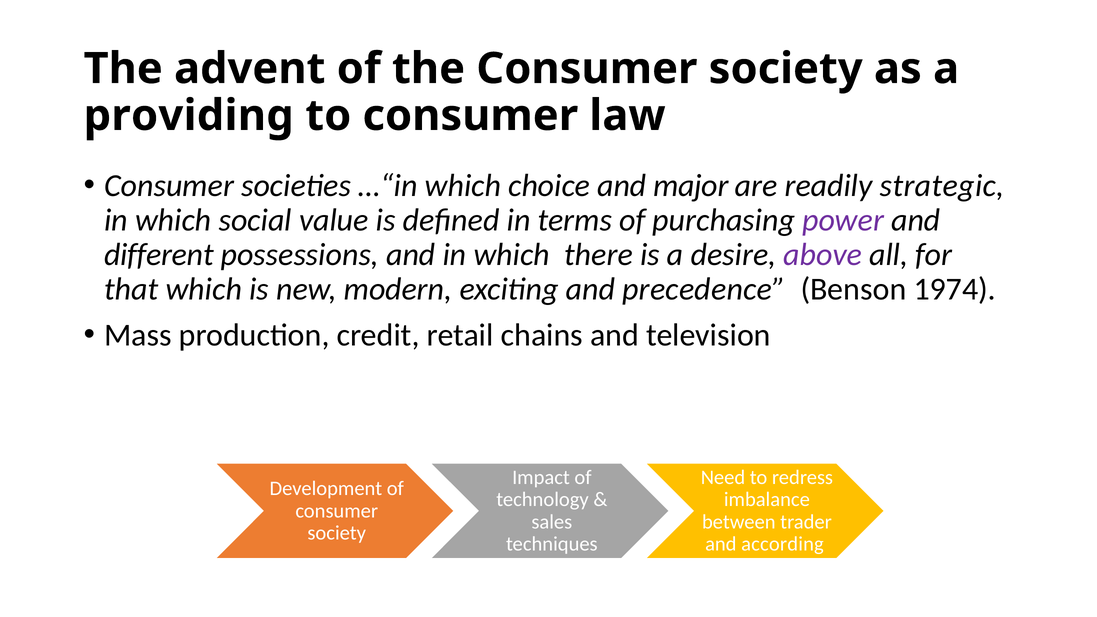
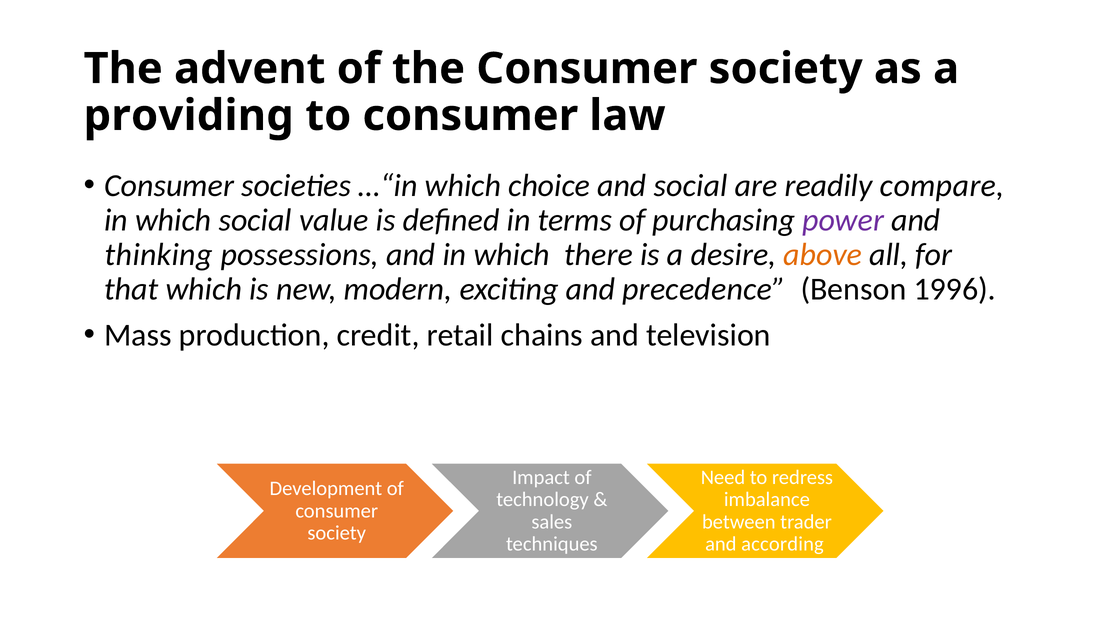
and major: major -> social
strategic: strategic -> compare
different: different -> thinking
above colour: purple -> orange
1974: 1974 -> 1996
